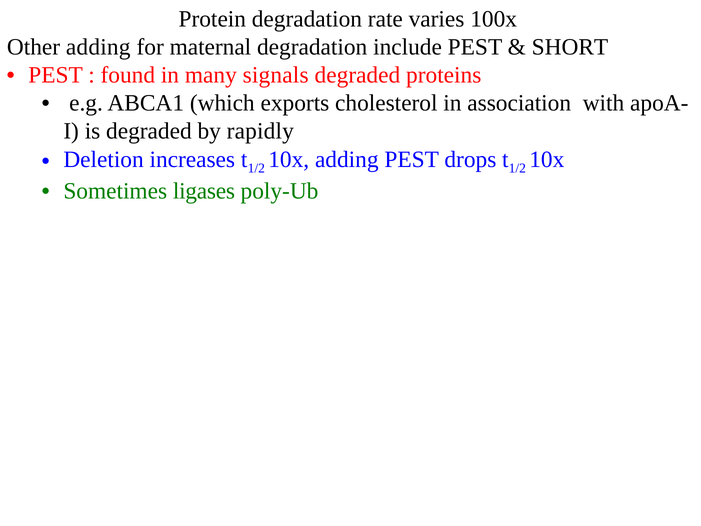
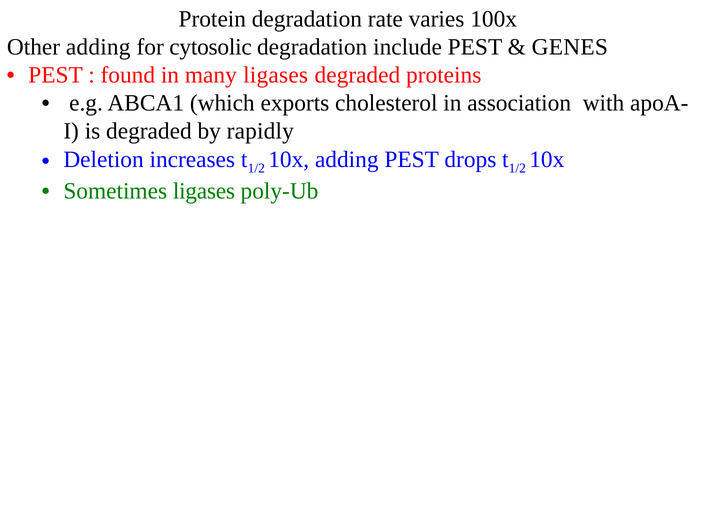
maternal: maternal -> cytosolic
SHORT: SHORT -> GENES
many signals: signals -> ligases
